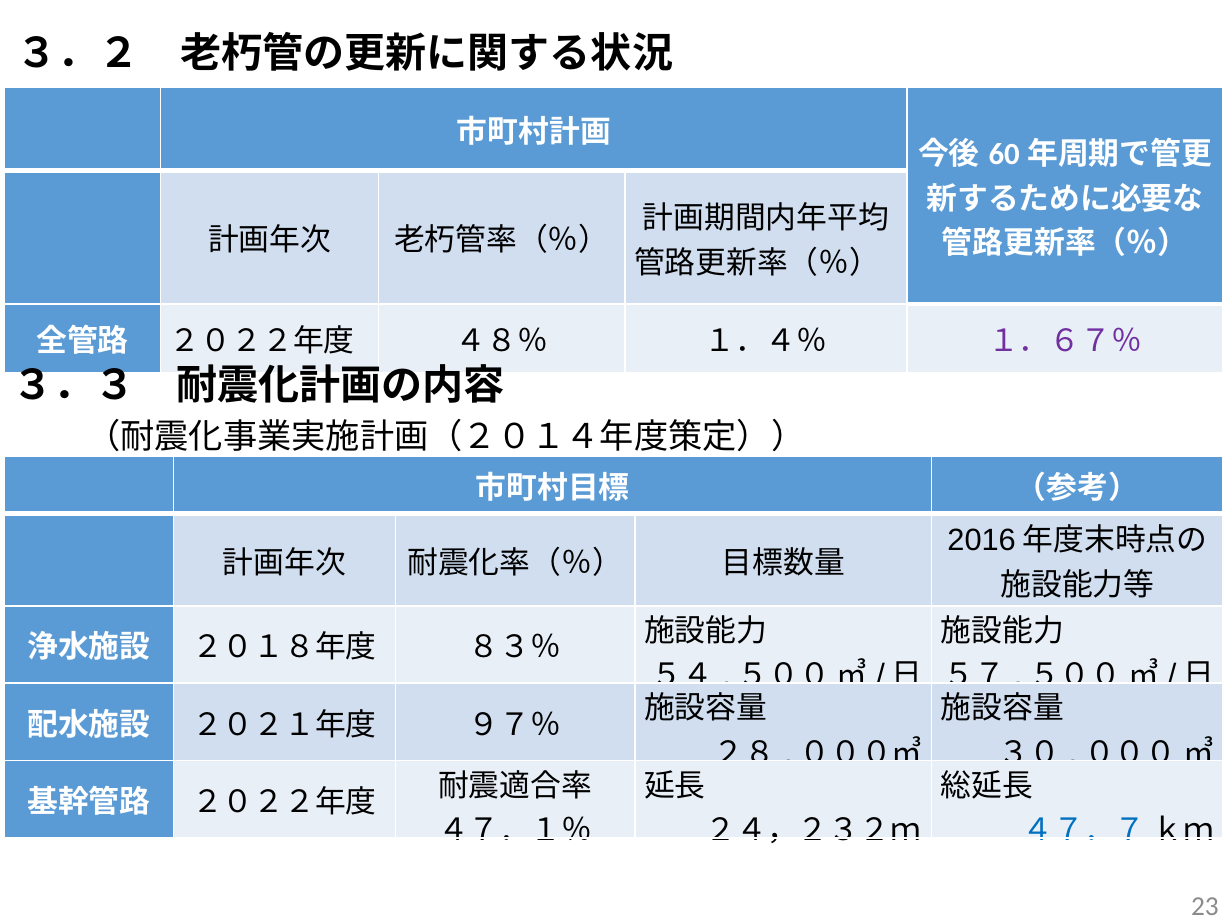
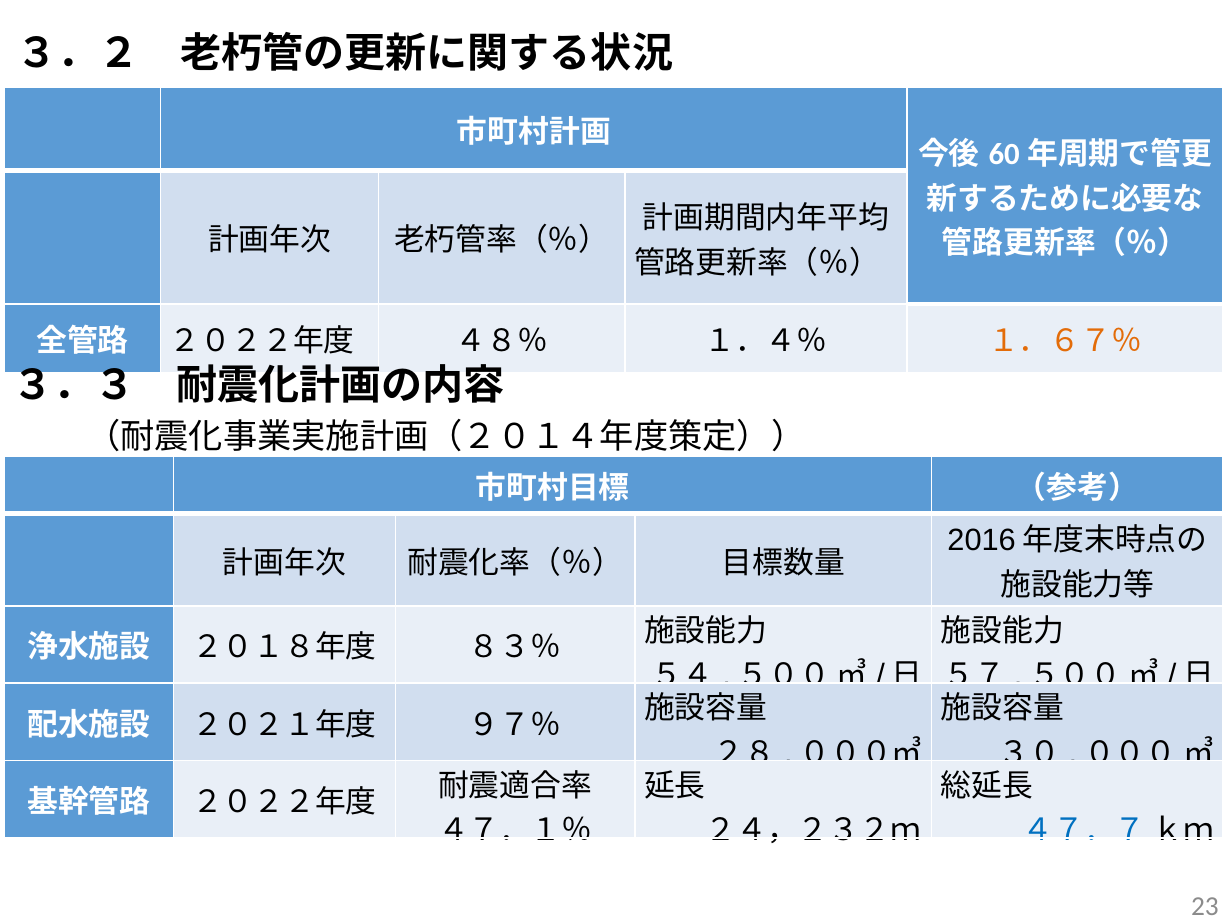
１．６７％ colour: purple -> orange
